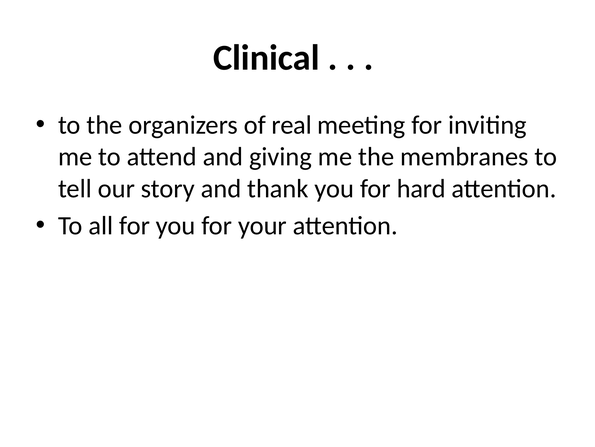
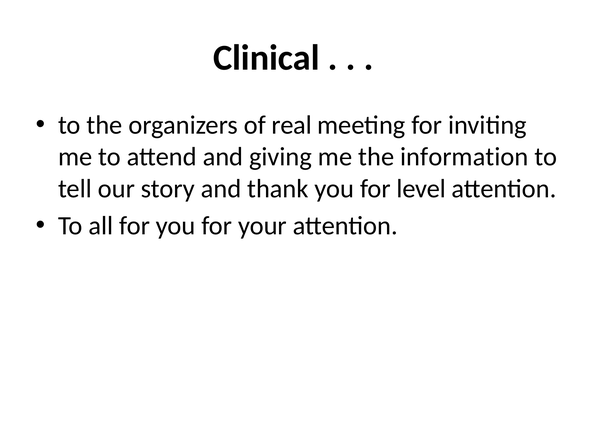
membranes: membranes -> information
hard: hard -> level
